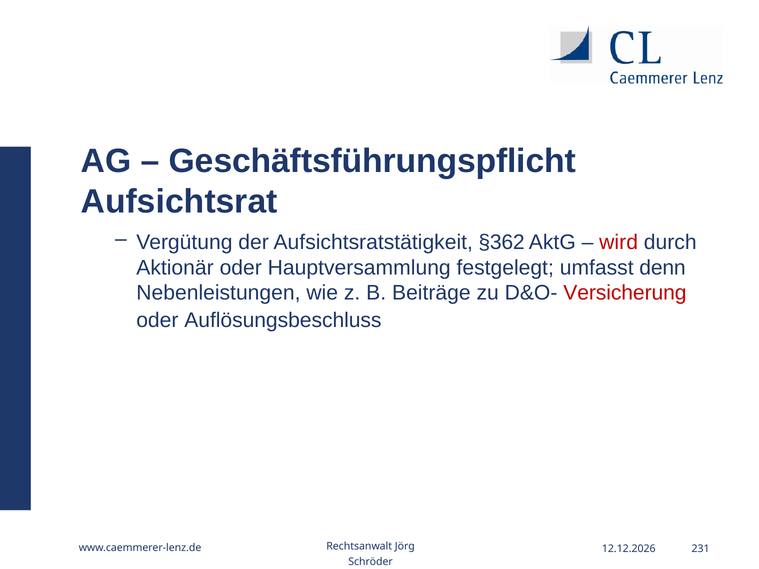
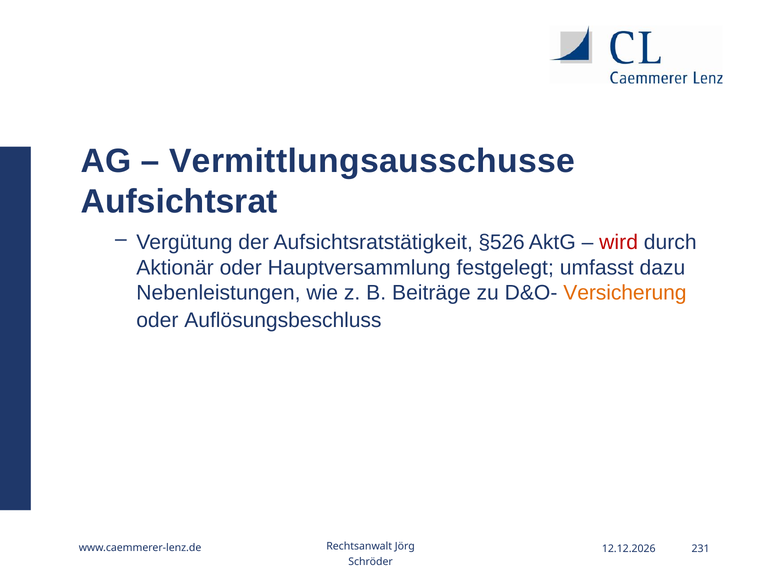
Geschäftsführungspflicht: Geschäftsführungspflicht -> Vermittlungsausschusse
§362: §362 -> §526
denn: denn -> dazu
Versicherung colour: red -> orange
